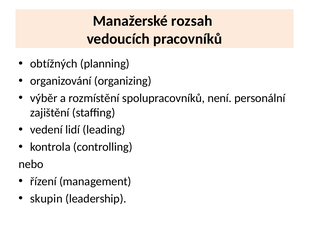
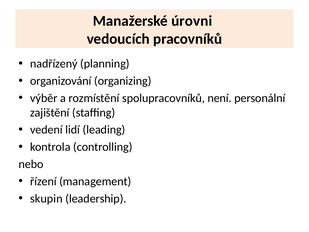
rozsah: rozsah -> úrovni
obtížných: obtížných -> nadřízený
